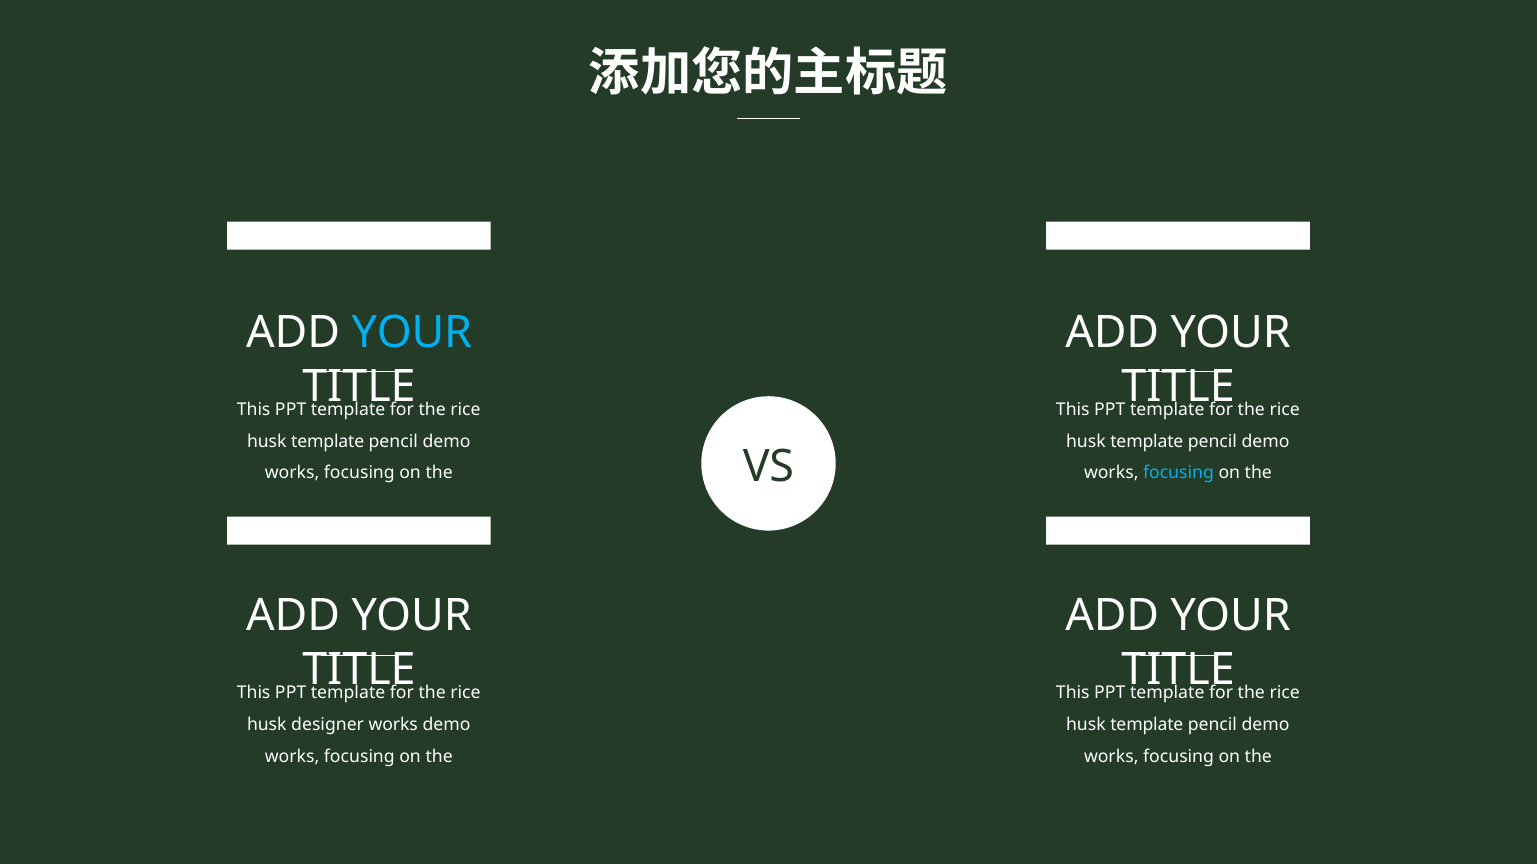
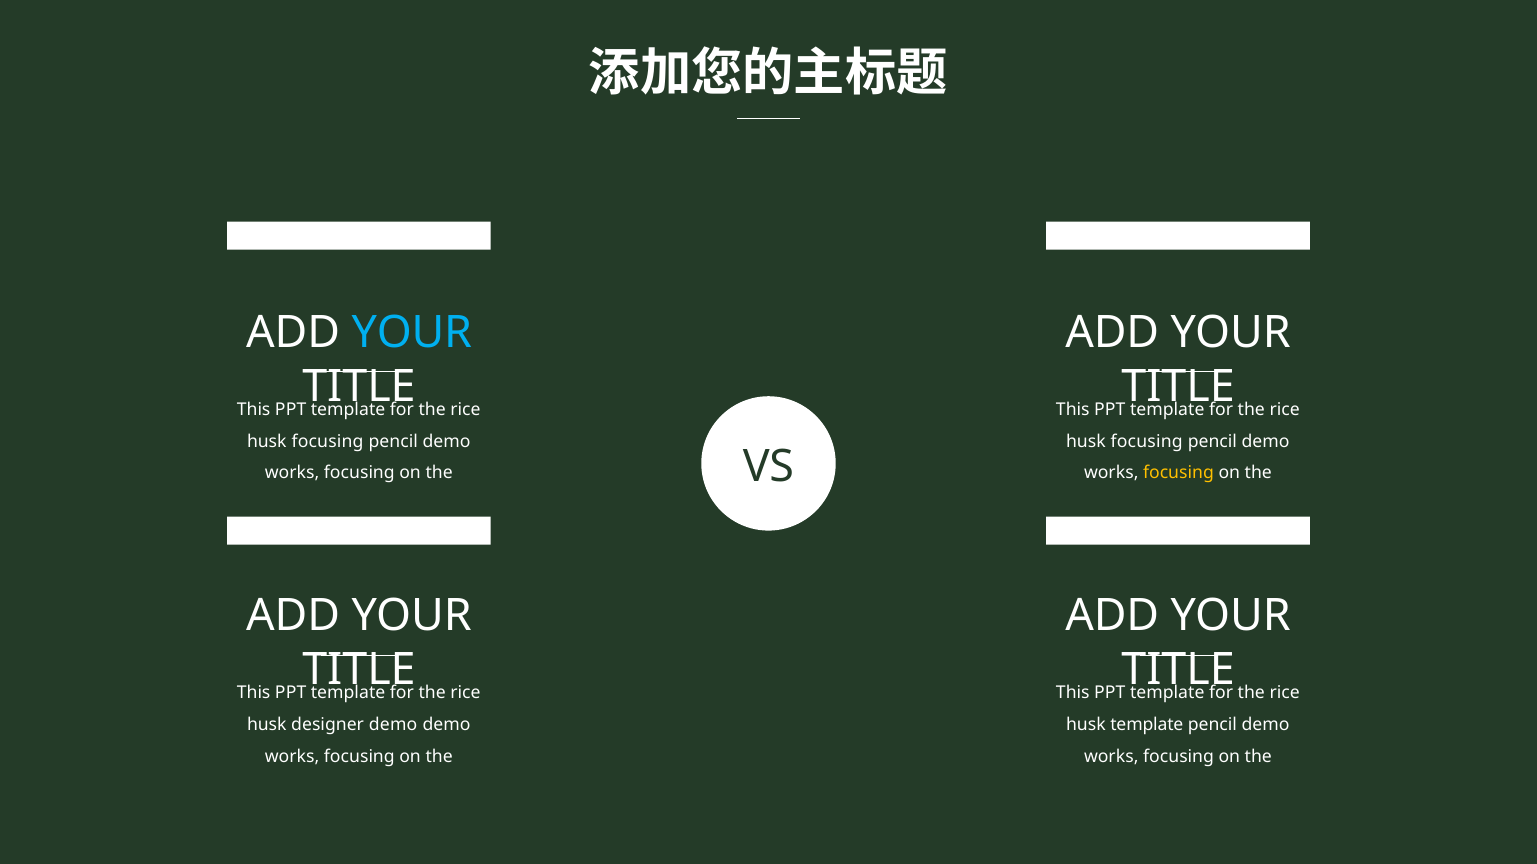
template at (328, 442): template -> focusing
template at (1147, 442): template -> focusing
focusing at (1178, 473) colour: light blue -> yellow
designer works: works -> demo
